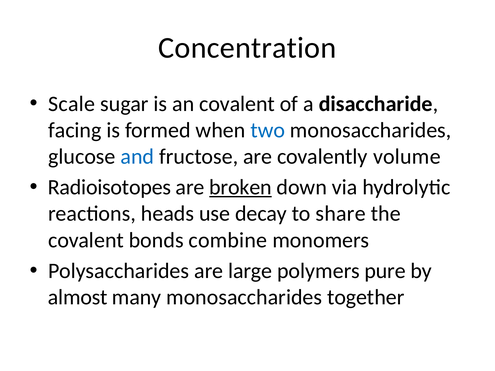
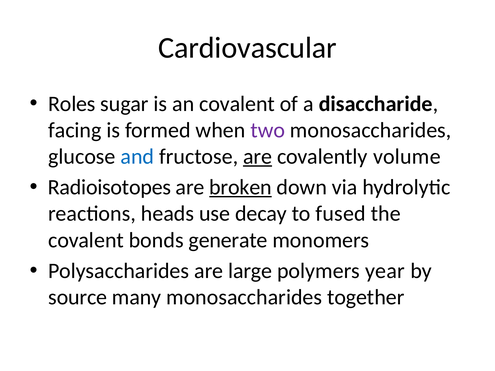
Concentration: Concentration -> Cardiovascular
Scale: Scale -> Roles
two colour: blue -> purple
are at (258, 157) underline: none -> present
share: share -> fused
combine: combine -> generate
pure: pure -> year
almost: almost -> source
